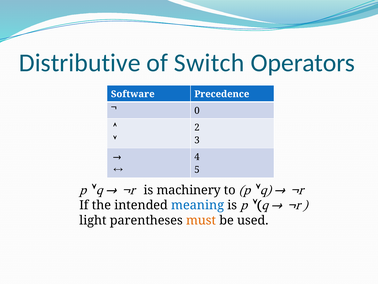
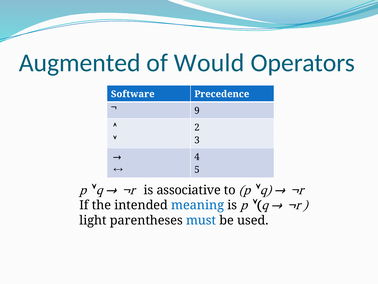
Distributive: Distributive -> Augmented
Switch: Switch -> Would
0: 0 -> 9
machinery: machinery -> associative
must colour: orange -> blue
